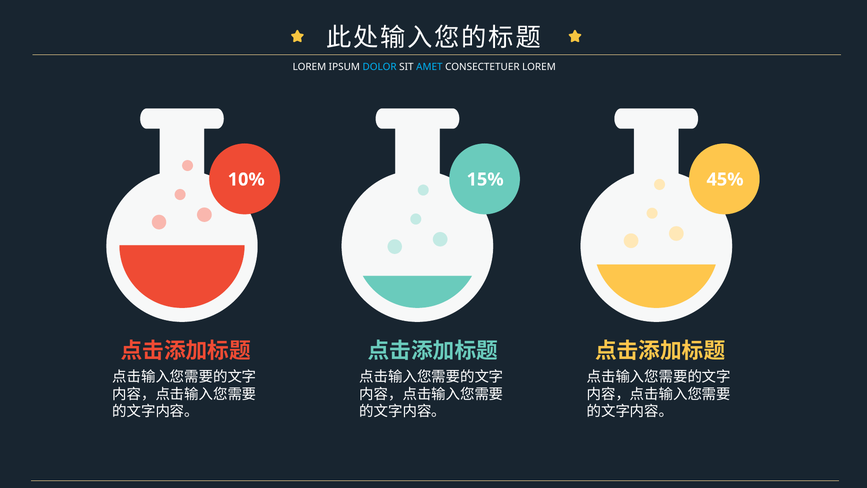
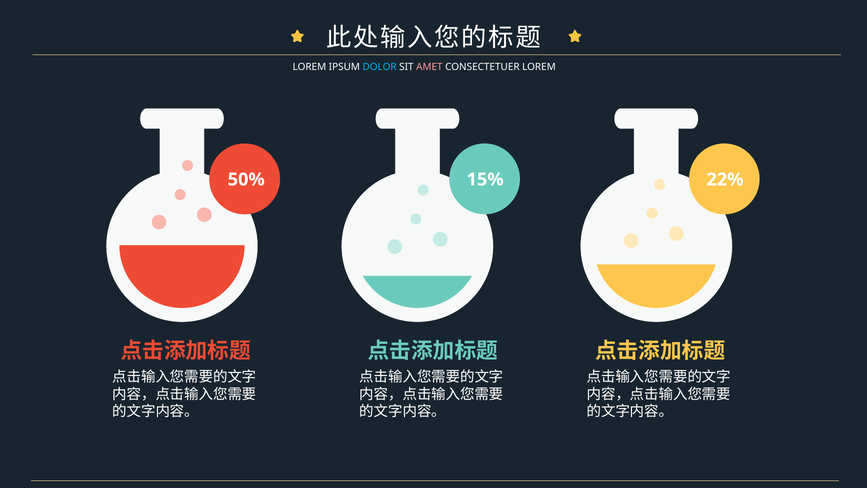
AMET colour: light blue -> pink
10%: 10% -> 50%
45%: 45% -> 22%
